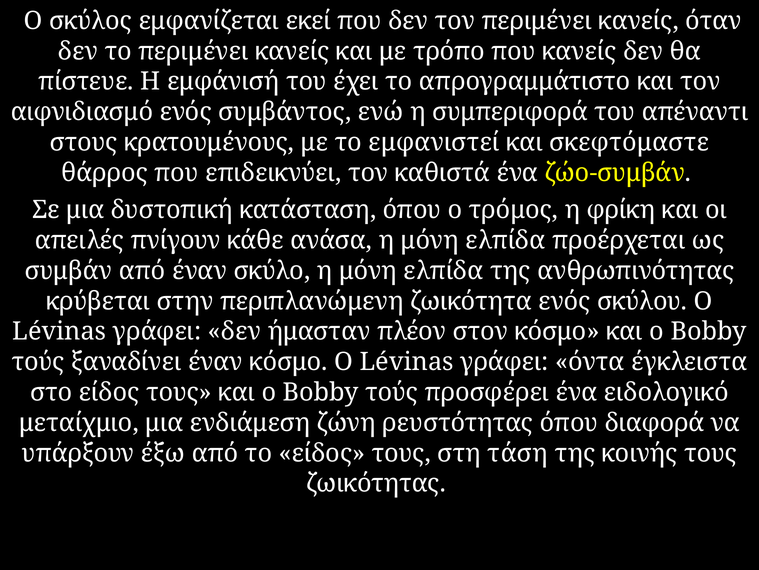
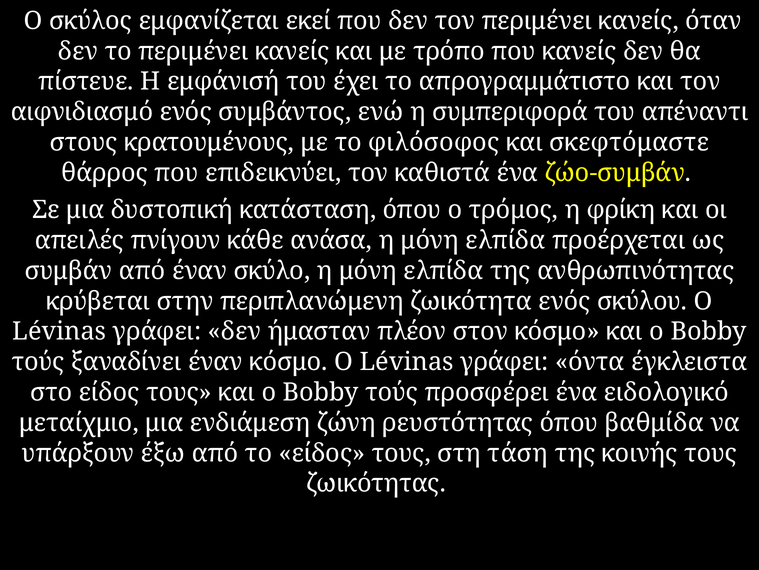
εμφανιστεί: εμφανιστεί -> φιλόσοφος
διαφορά: διαφορά -> βαθμίδα
